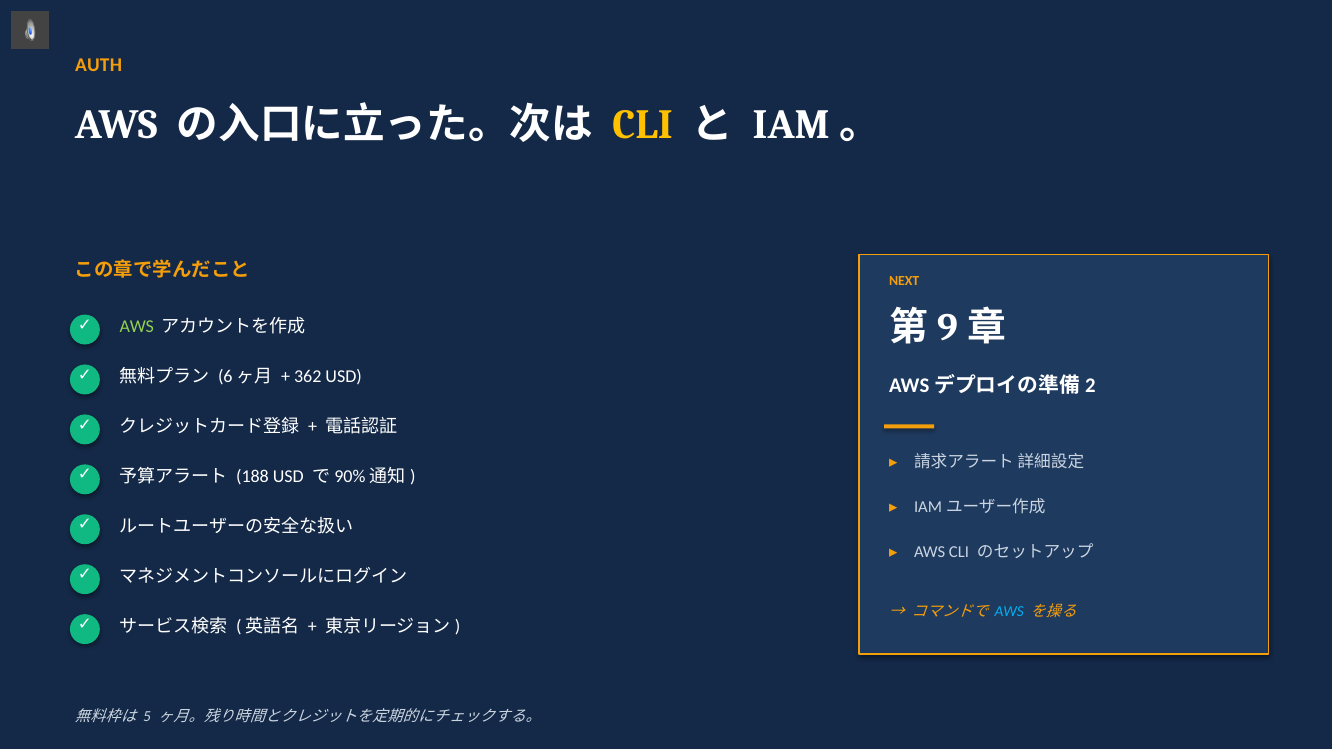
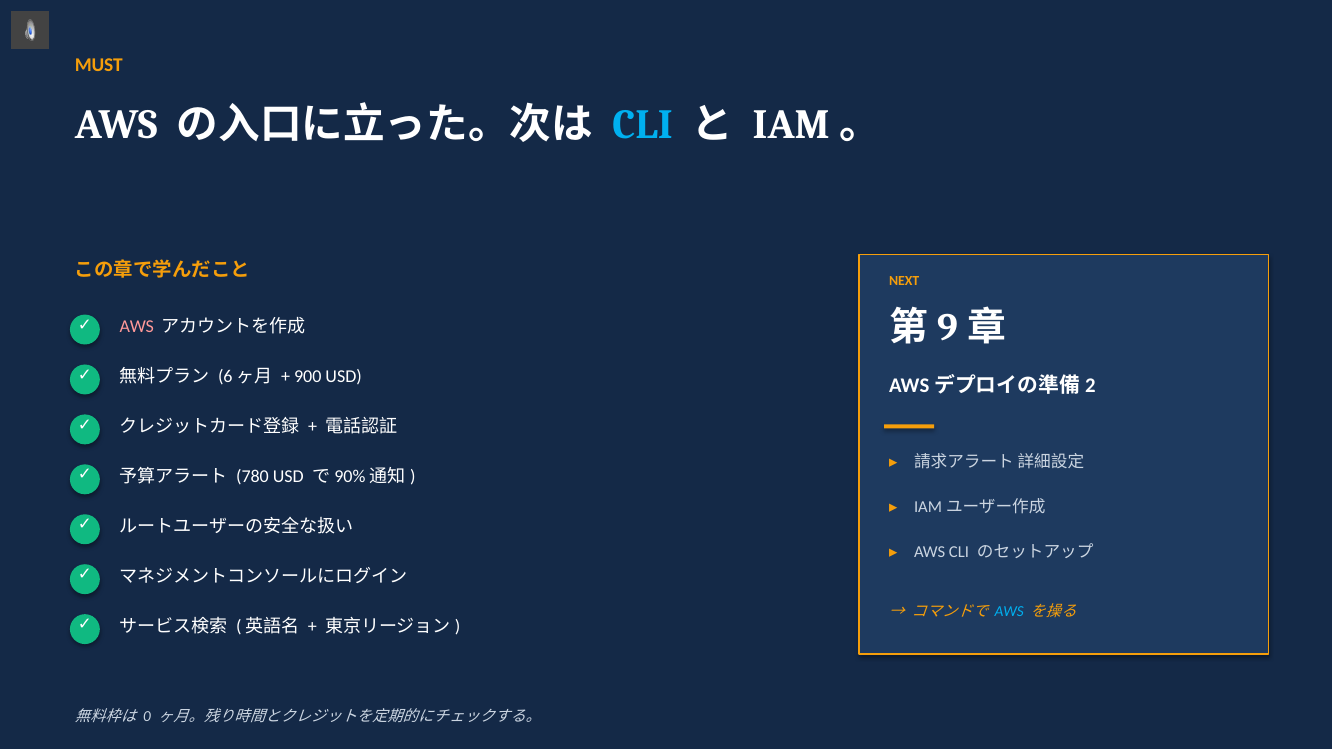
AUTH: AUTH -> MUST
CLI at (643, 125) colour: yellow -> light blue
AWS at (137, 327) colour: light green -> pink
362: 362 -> 900
188: 188 -> 780
5: 5 -> 0
